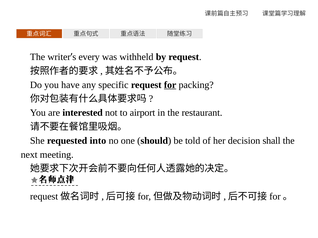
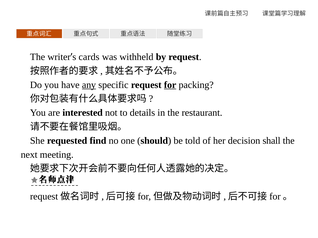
every: every -> cards
any underline: none -> present
airport: airport -> details
into: into -> find
